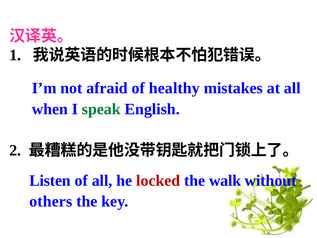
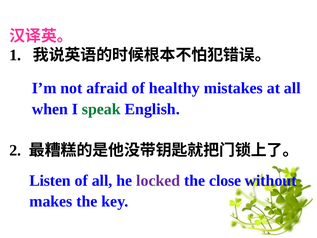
locked colour: red -> purple
walk: walk -> close
others: others -> makes
